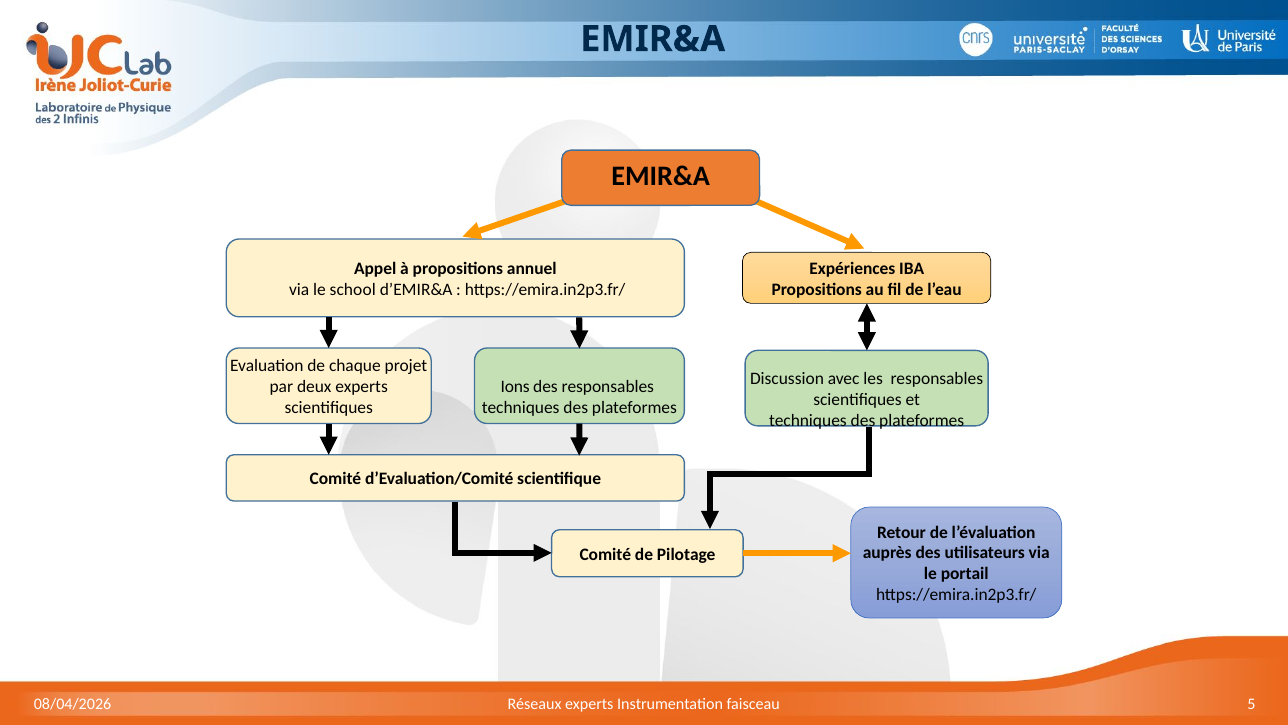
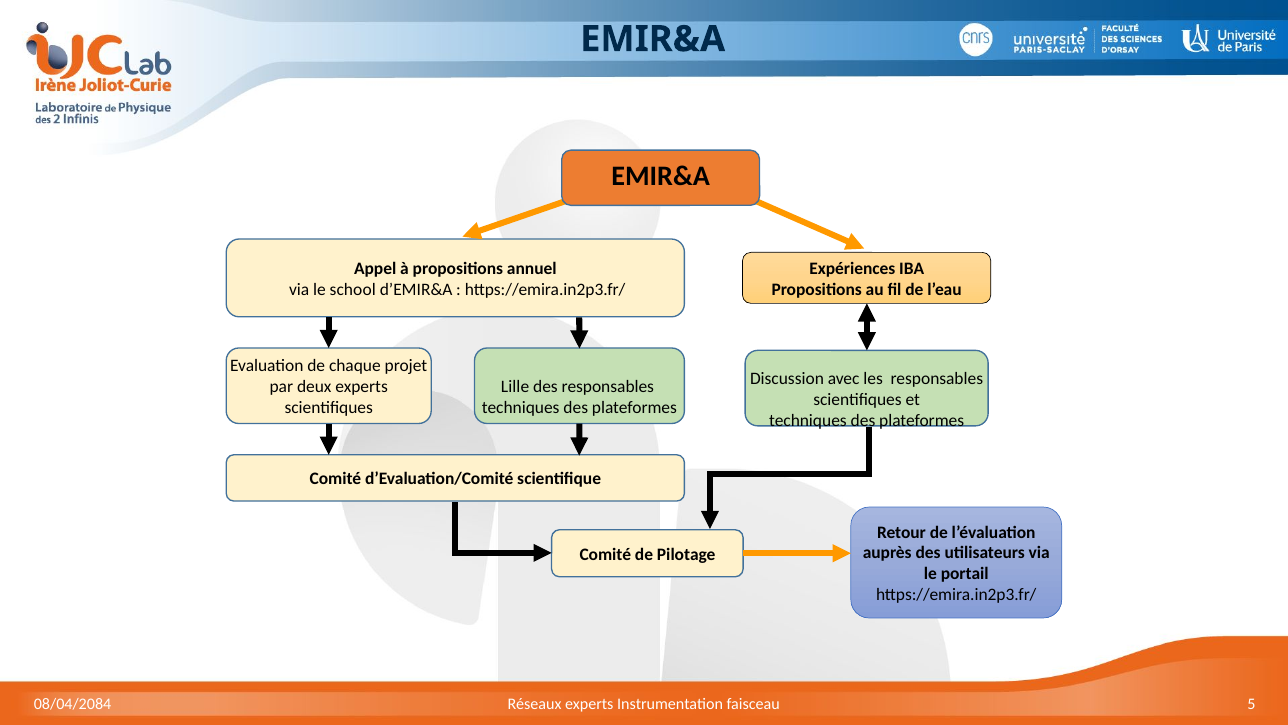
Ions: Ions -> Lille
08/04/2026: 08/04/2026 -> 08/04/2084
